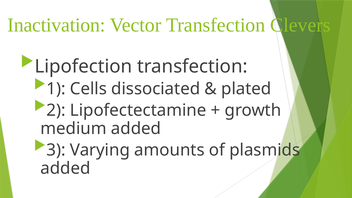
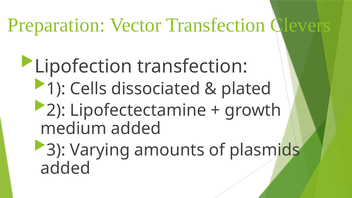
Inactivation: Inactivation -> Preparation
